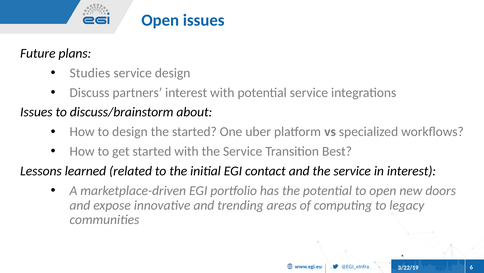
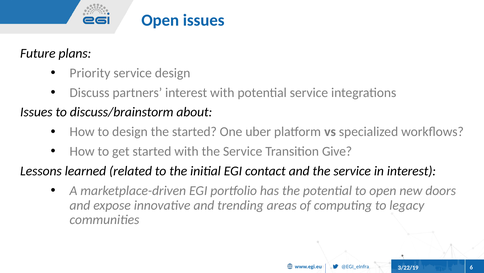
Studies: Studies -> Priority
Best: Best -> Give
